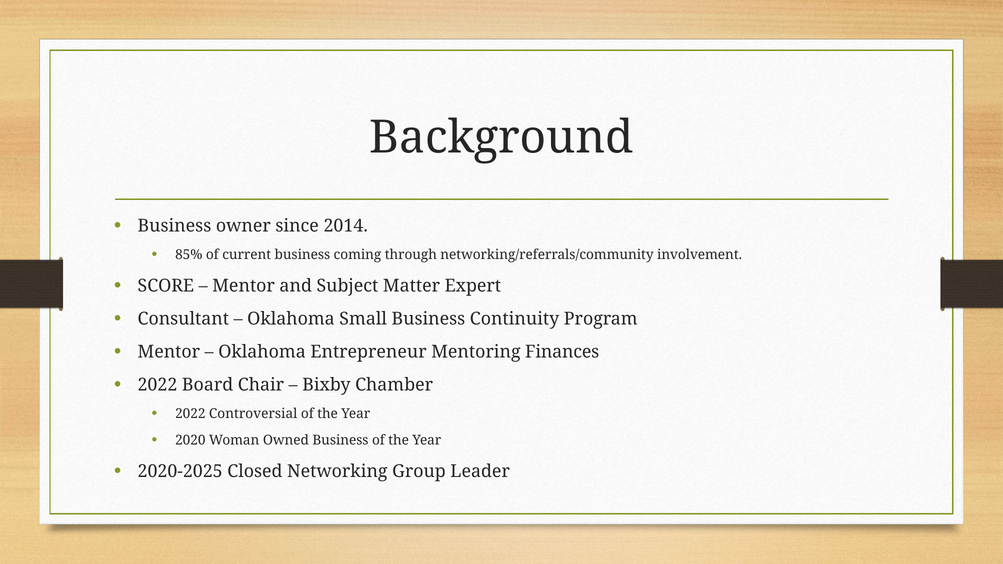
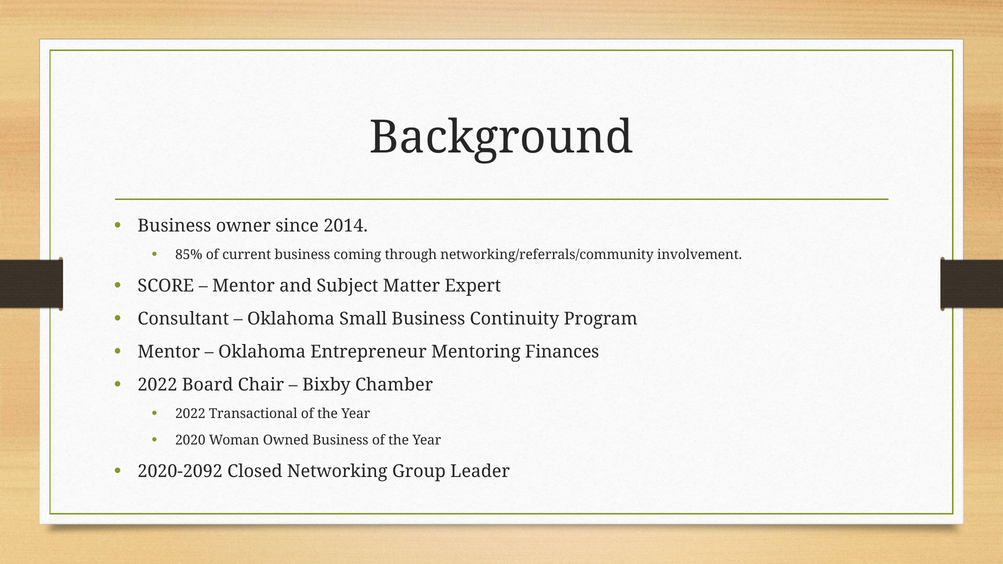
Controversial: Controversial -> Transactional
2020-2025: 2020-2025 -> 2020-2092
